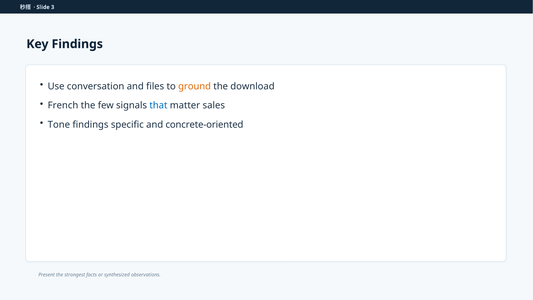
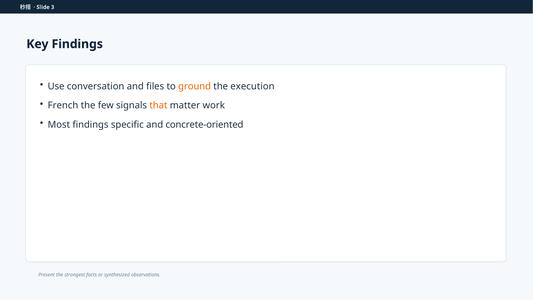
download: download -> execution
that colour: blue -> orange
sales: sales -> work
Tone: Tone -> Most
